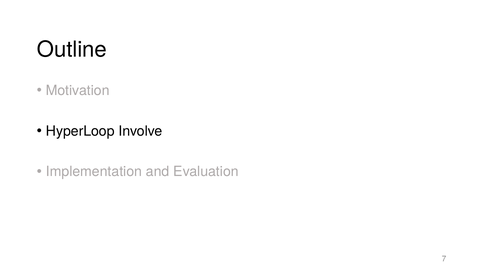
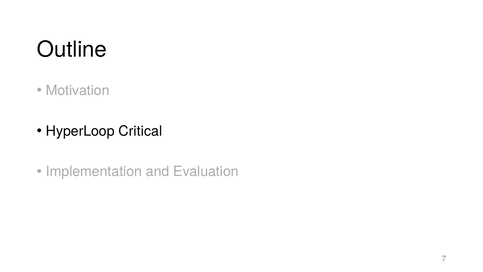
Involve: Involve -> Critical
